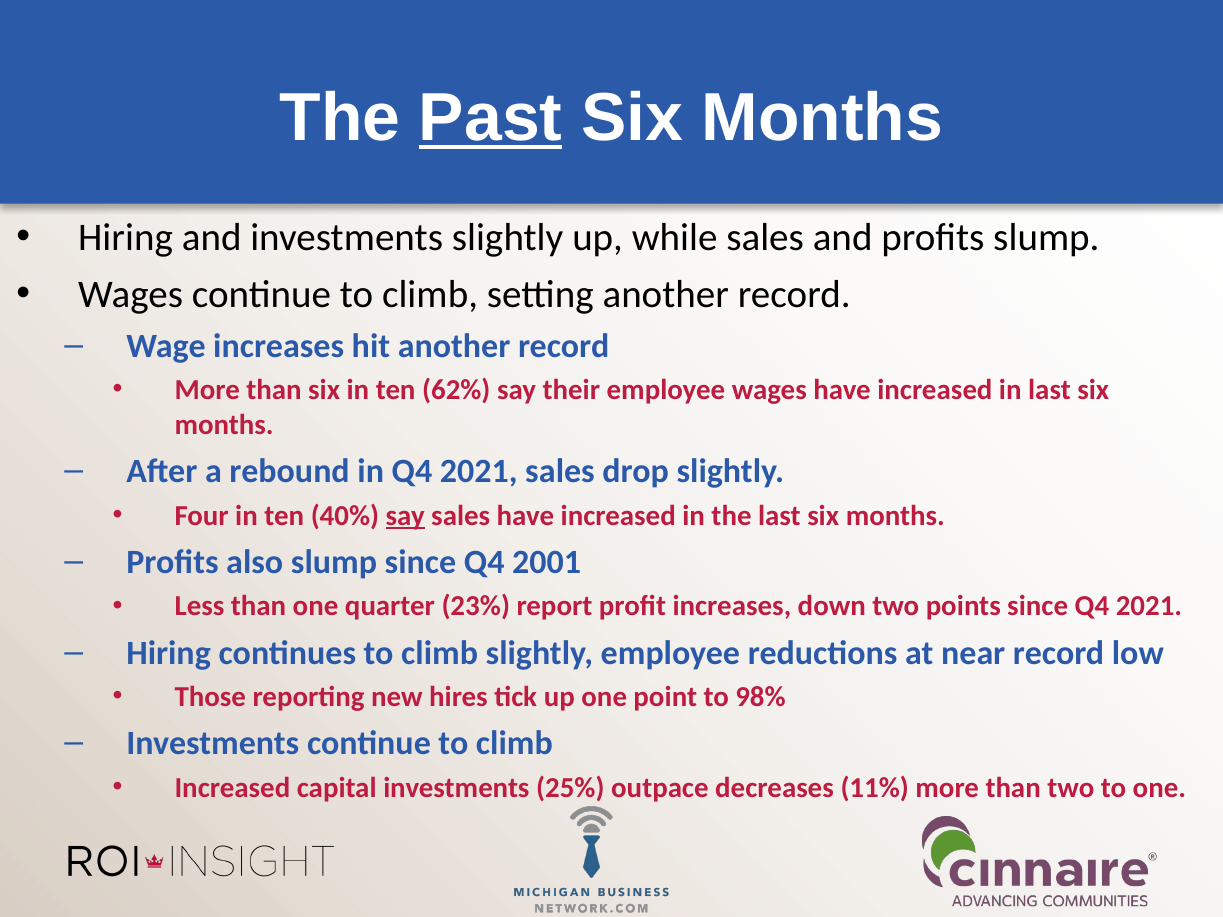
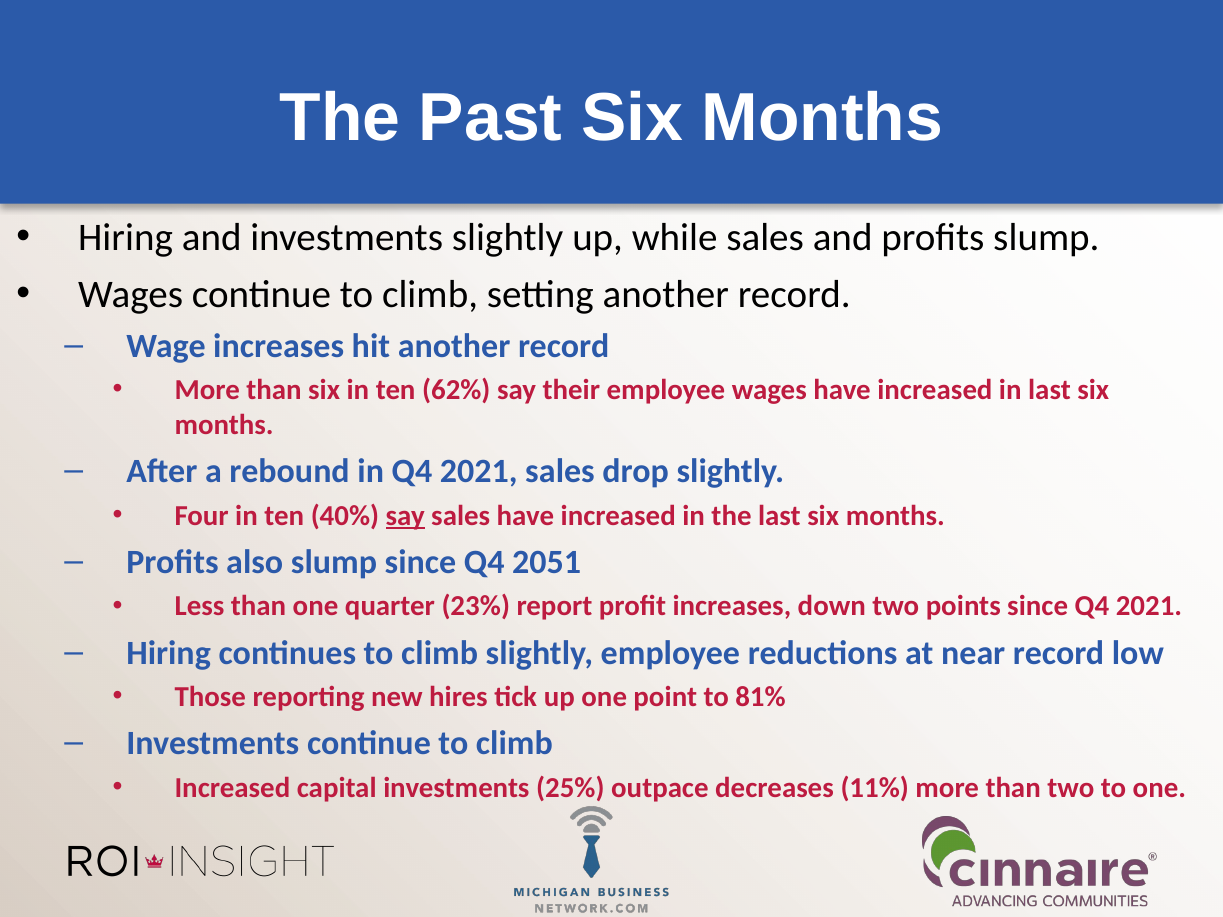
Past underline: present -> none
2001: 2001 -> 2051
98%: 98% -> 81%
